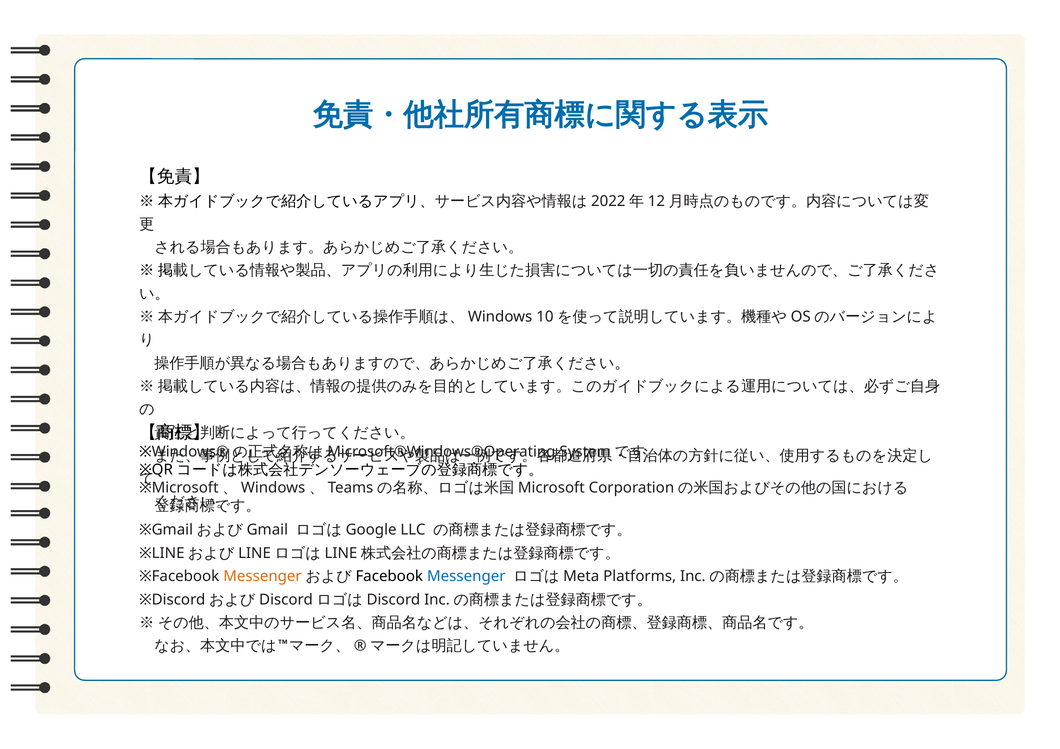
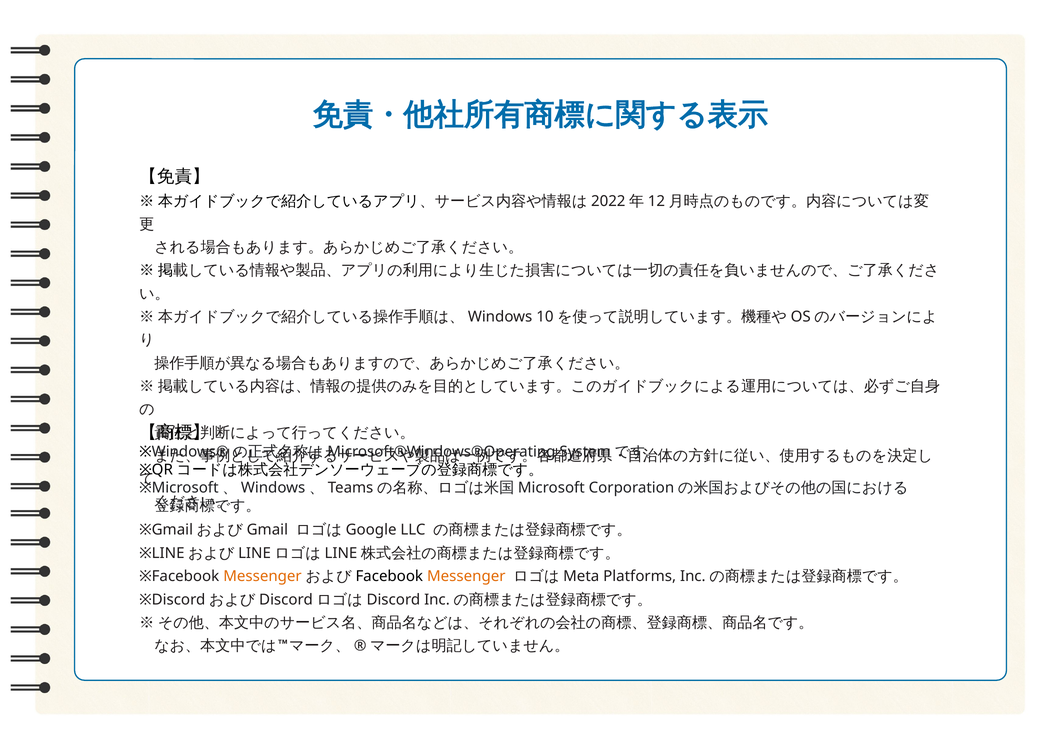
Messenger at (466, 577) colour: blue -> orange
